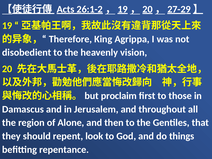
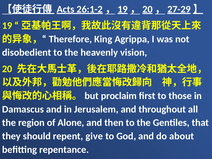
look: look -> give
things: things -> about
